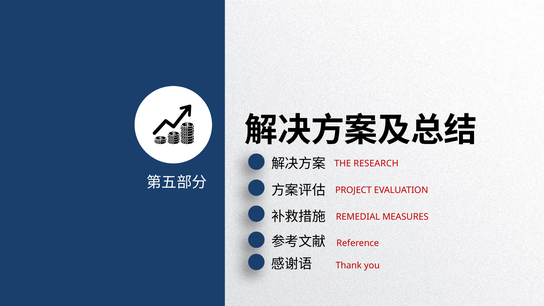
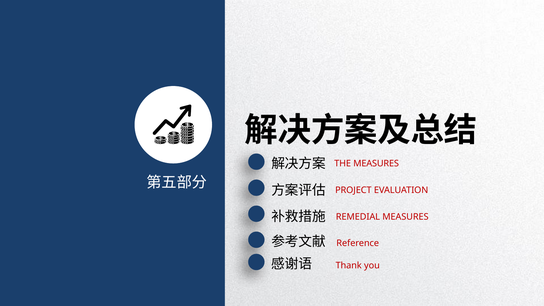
THE RESEARCH: RESEARCH -> MEASURES
